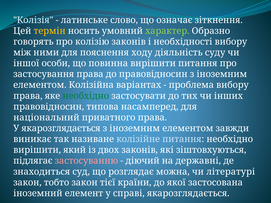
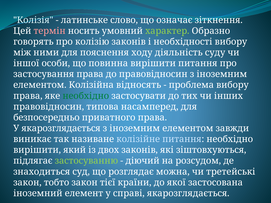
термін colour: yellow -> pink
варіантах: варіантах -> відносять
національний: національний -> безпосередньо
застосуванню colour: pink -> light green
державні: державні -> розсудом
літературі: літературі -> третейські
